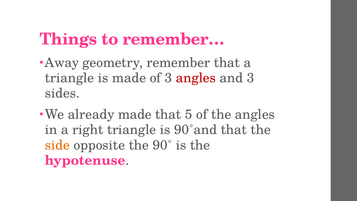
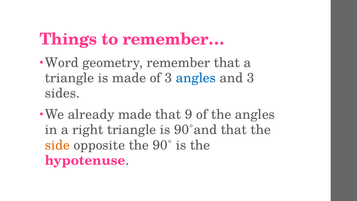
Away: Away -> Word
angles at (196, 78) colour: red -> blue
5: 5 -> 9
